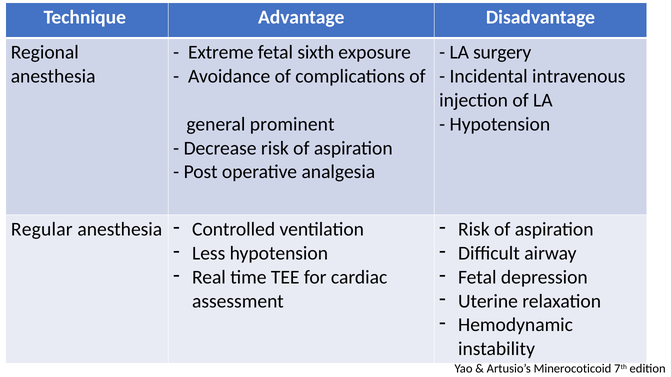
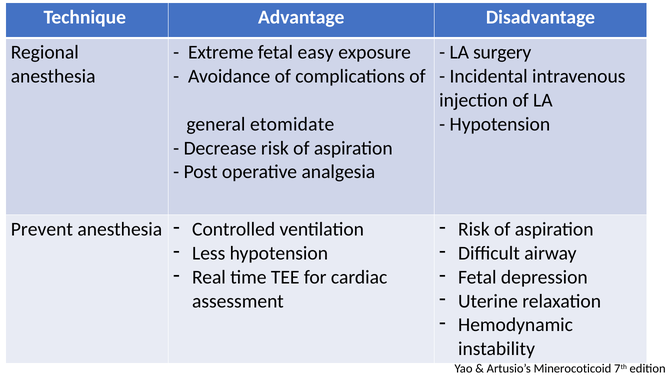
sixth: sixth -> easy
prominent: prominent -> etomidate
Regular: Regular -> Prevent
